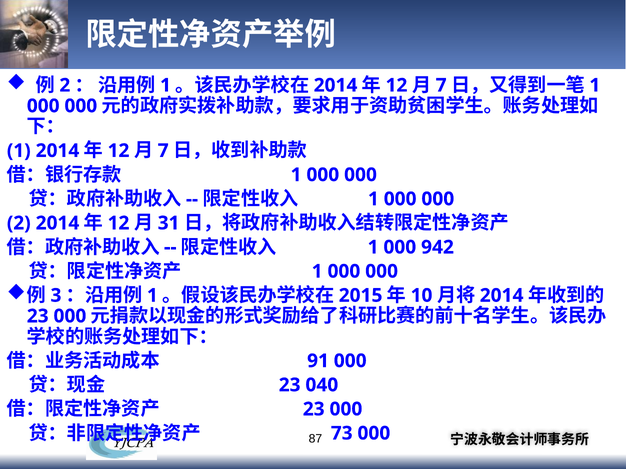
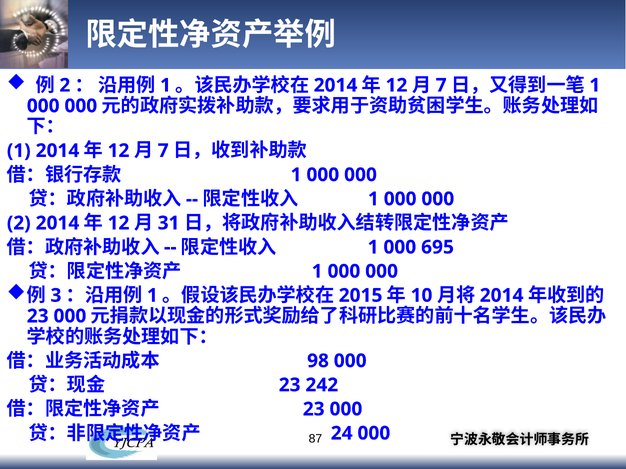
942: 942 -> 695
91: 91 -> 98
040: 040 -> 242
73: 73 -> 24
